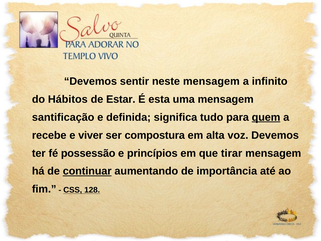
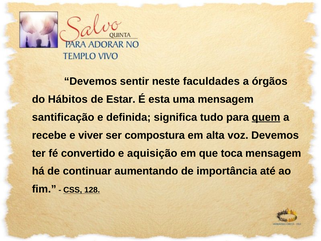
neste mensagem: mensagem -> faculdades
infinito: infinito -> órgãos
possessão: possessão -> convertido
princípios: princípios -> aquisição
tirar: tirar -> toca
continuar underline: present -> none
